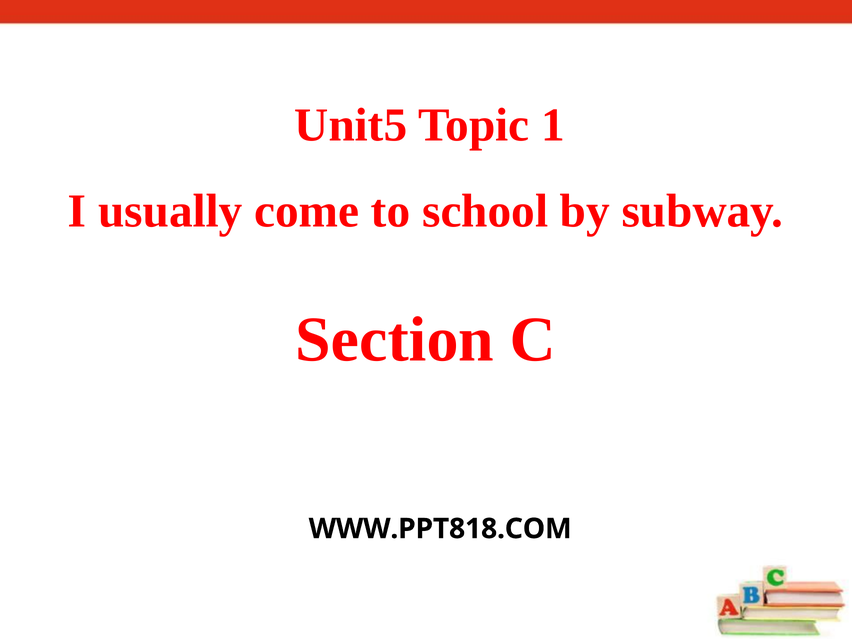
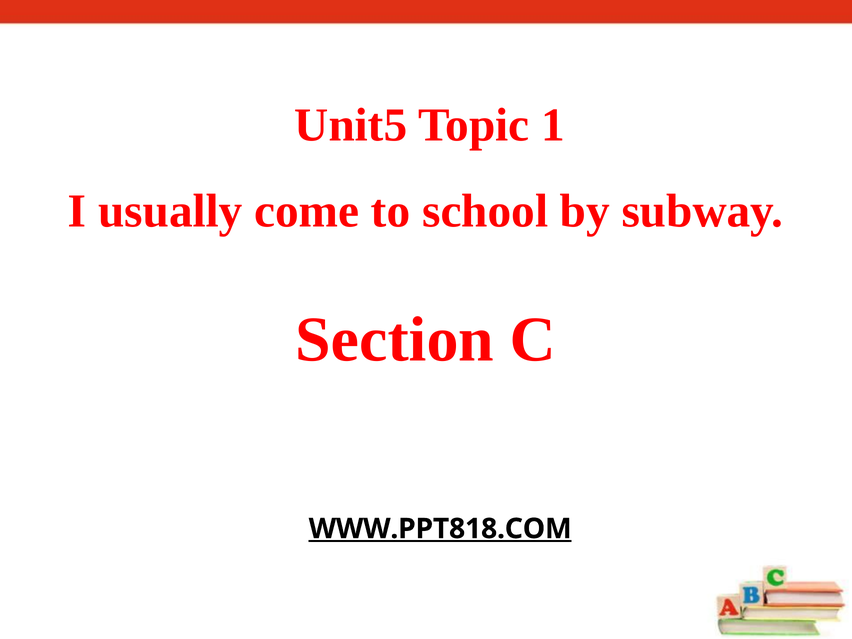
WWW.PPT818.COM underline: none -> present
